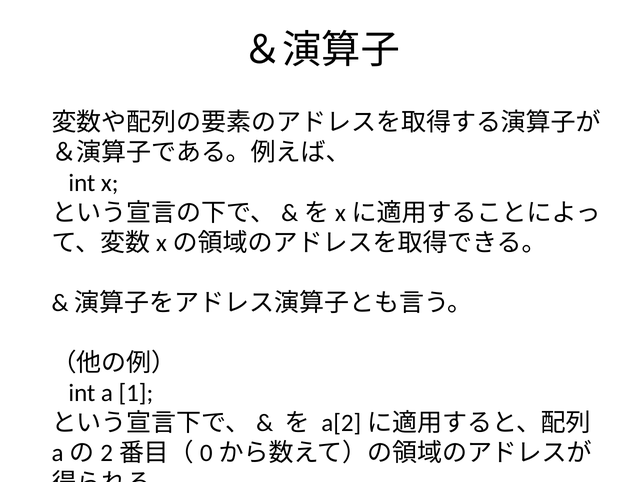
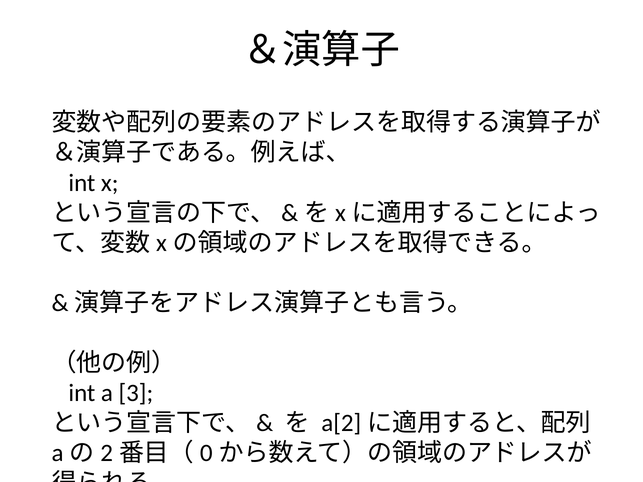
1: 1 -> 3
